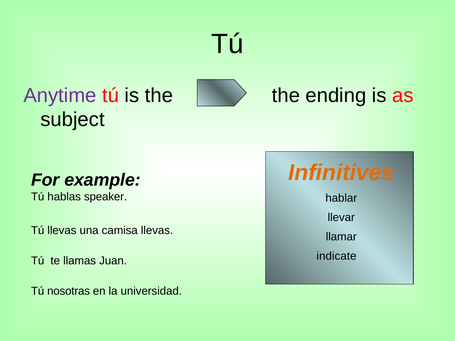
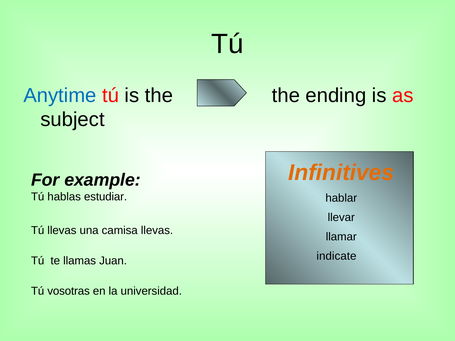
Anytime colour: purple -> blue
speaker: speaker -> estudiar
nosotras: nosotras -> vosotras
